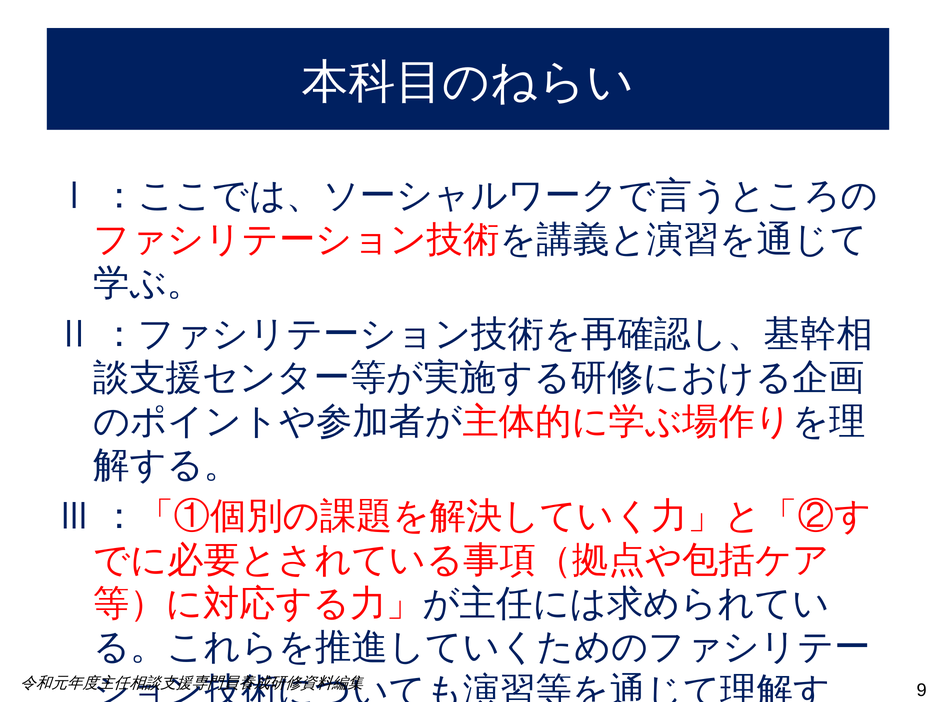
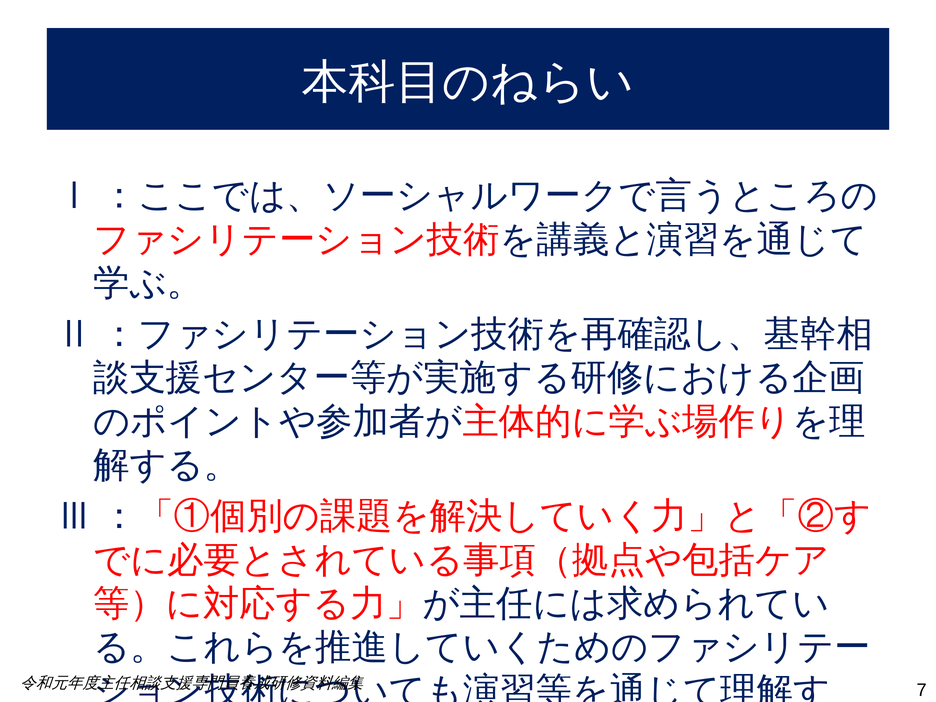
9: 9 -> 7
